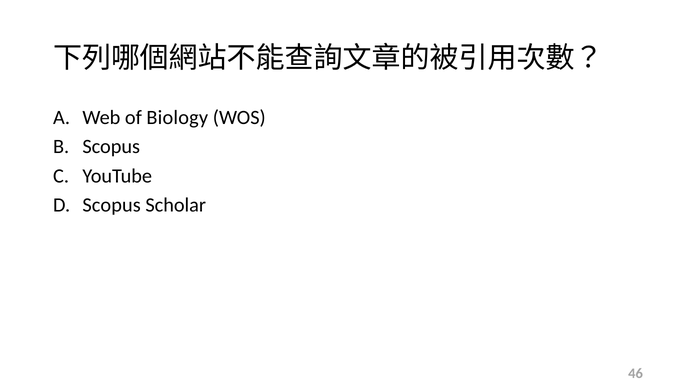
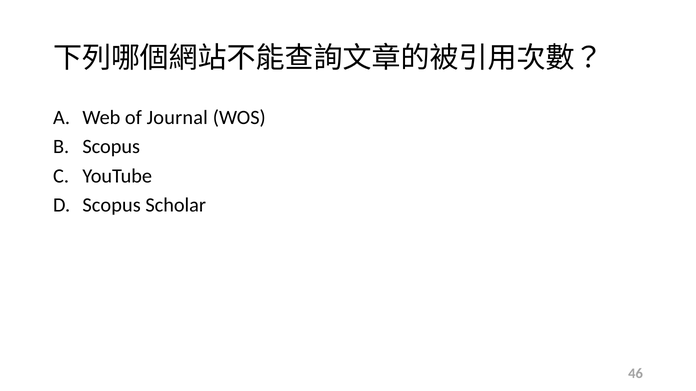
Biology: Biology -> Journal
